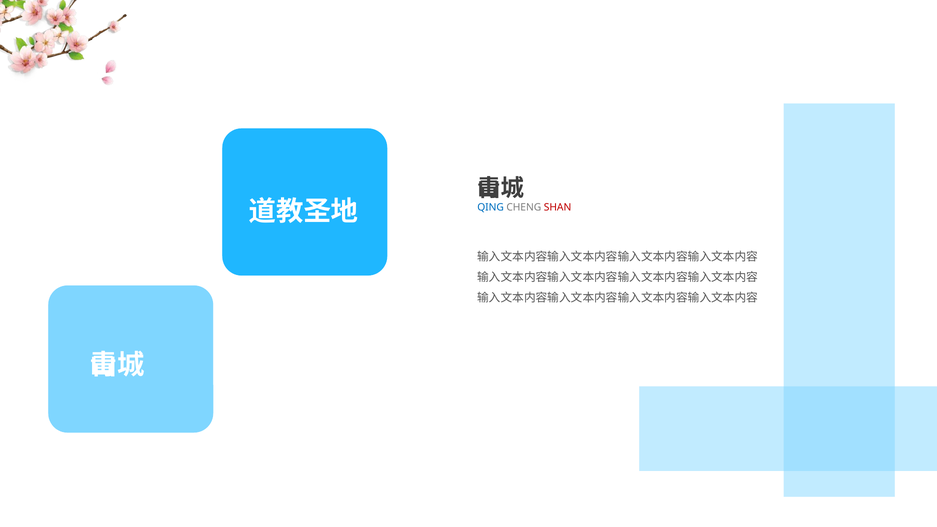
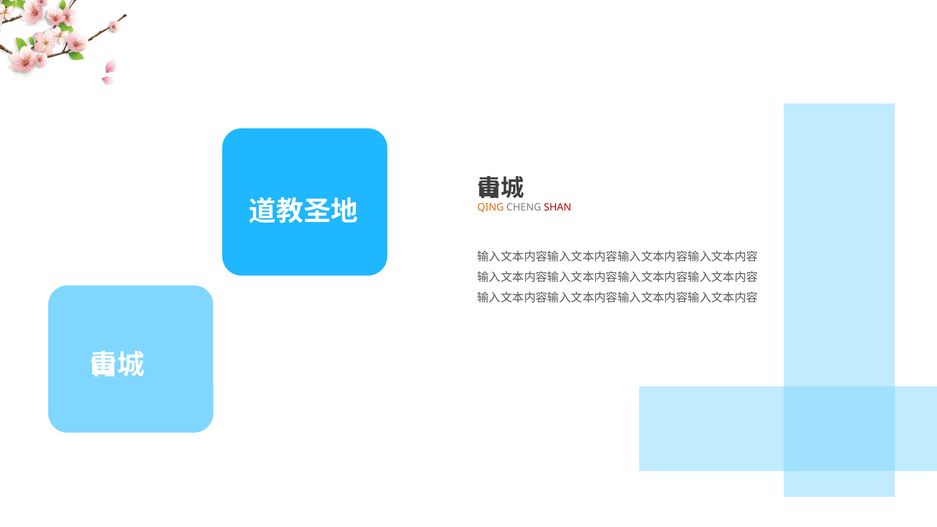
QING colour: blue -> orange
